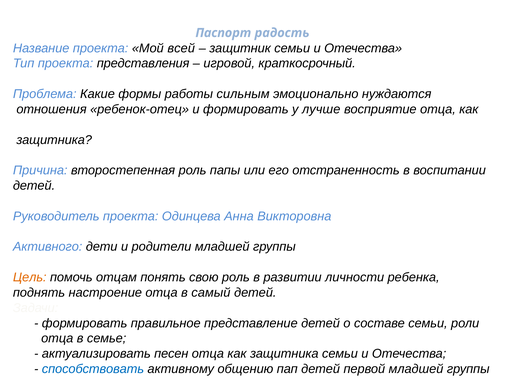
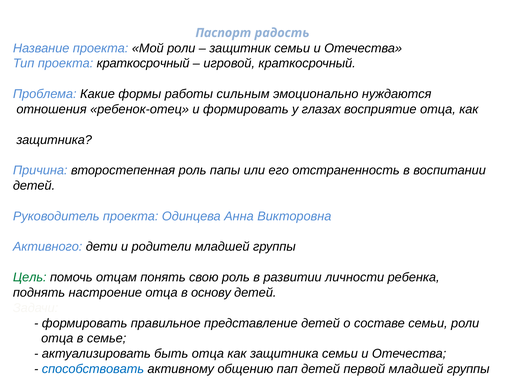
Мой всей: всей -> роли
проекта представления: представления -> краткосрочный
лучше: лучше -> глазах
Цель colour: orange -> green
самый: самый -> основу
песен: песен -> быть
